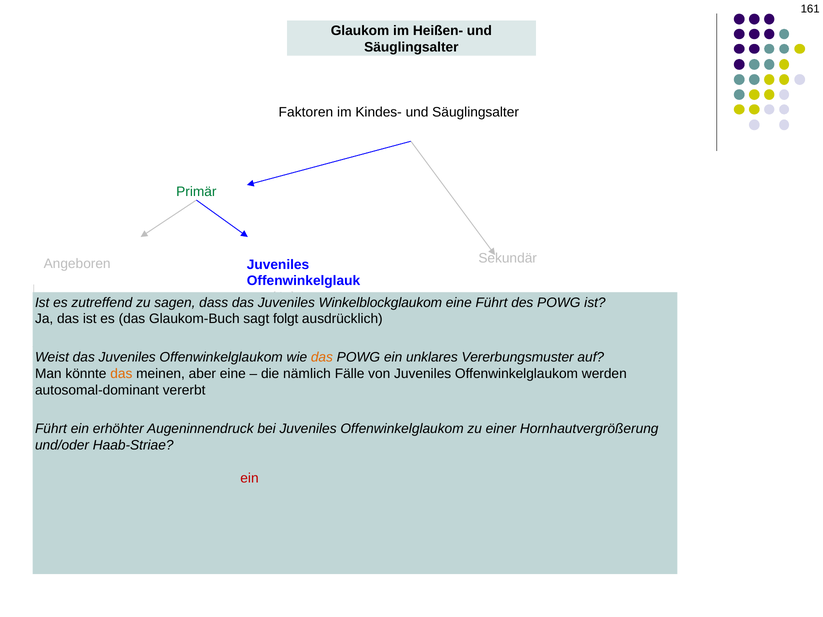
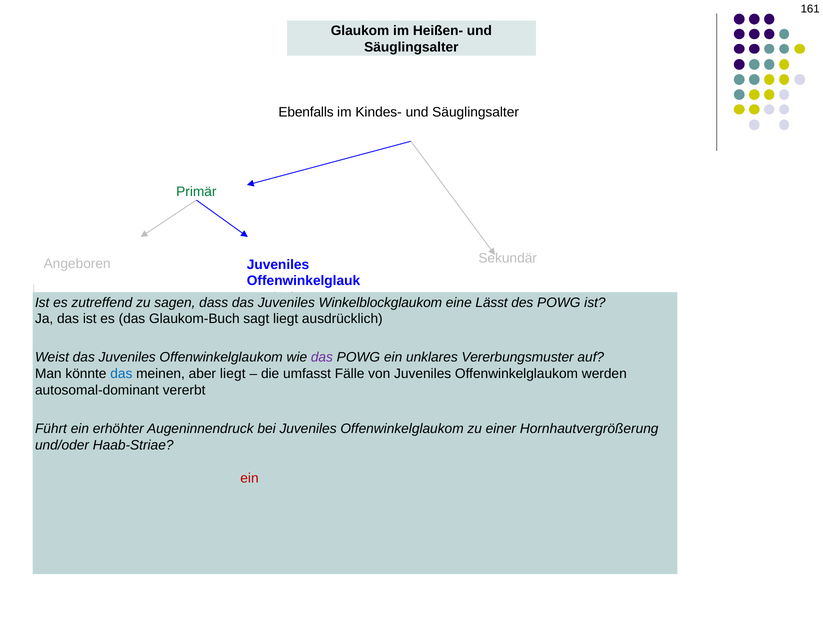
Faktoren: Faktoren -> Ebenfalls
eine Führt: Führt -> Lässt
sagt folgt: folgt -> liegt
das at (322, 357) colour: orange -> purple
das at (121, 374) colour: orange -> blue
aber eine: eine -> liegt
nämlich: nämlich -> umfasst
